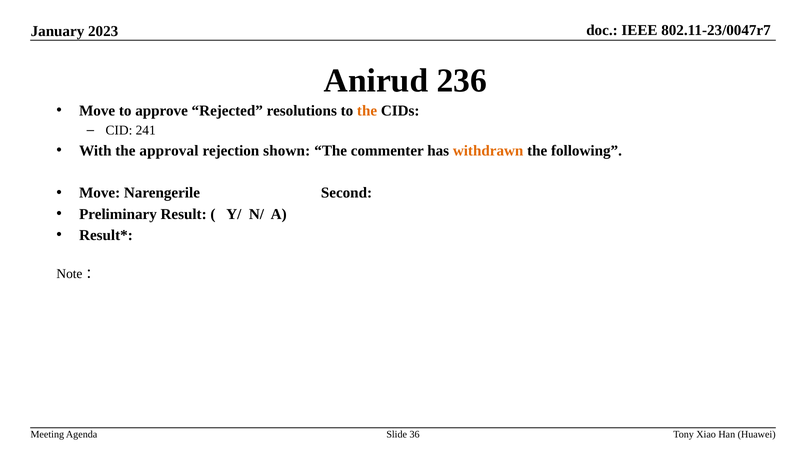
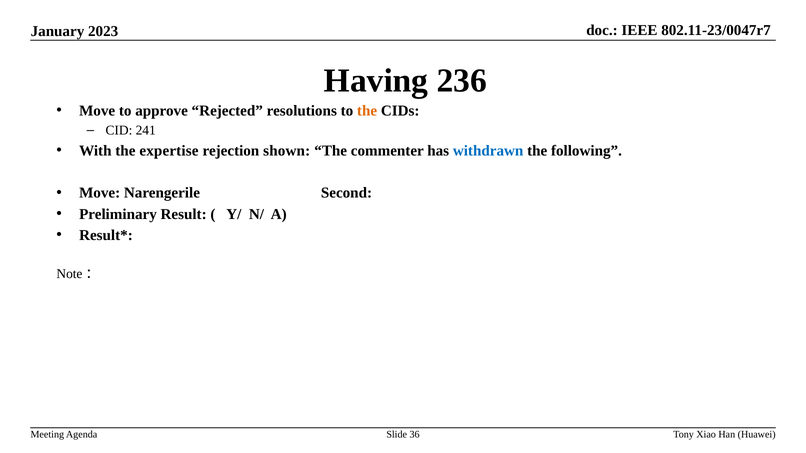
Anirud: Anirud -> Having
approval: approval -> expertise
withdrawn colour: orange -> blue
